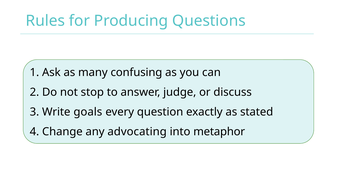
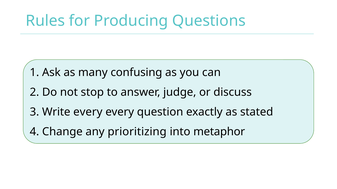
Write goals: goals -> every
advocating: advocating -> prioritizing
